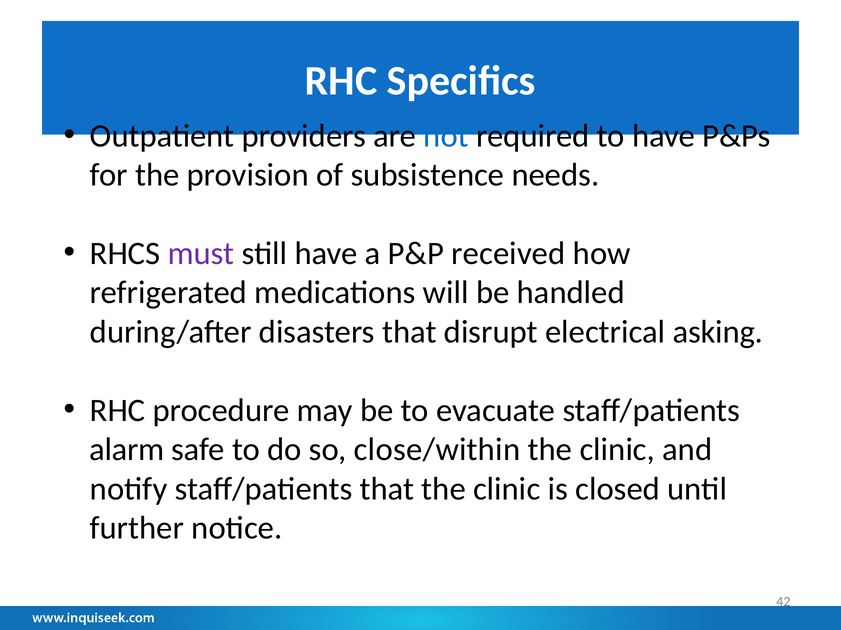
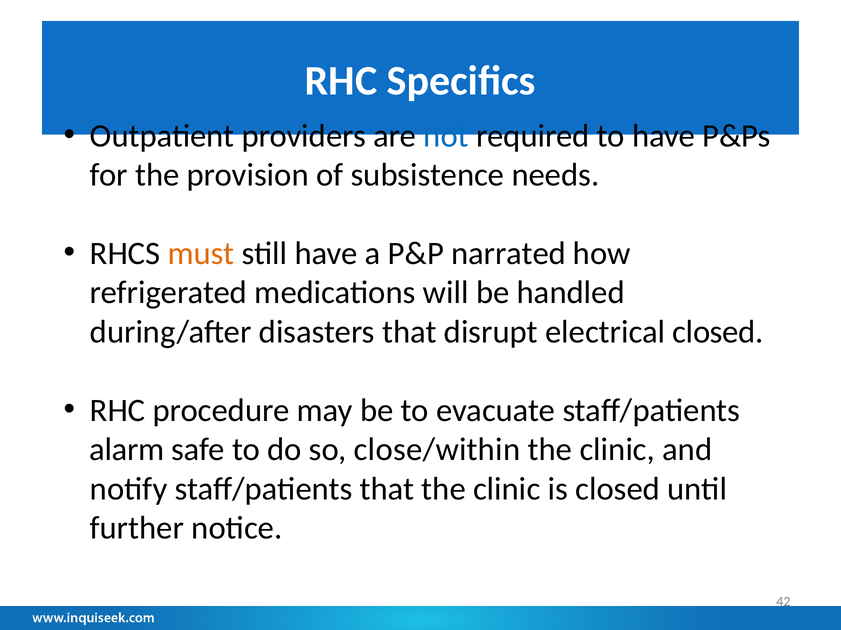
must colour: purple -> orange
received: received -> narrated
electrical asking: asking -> closed
